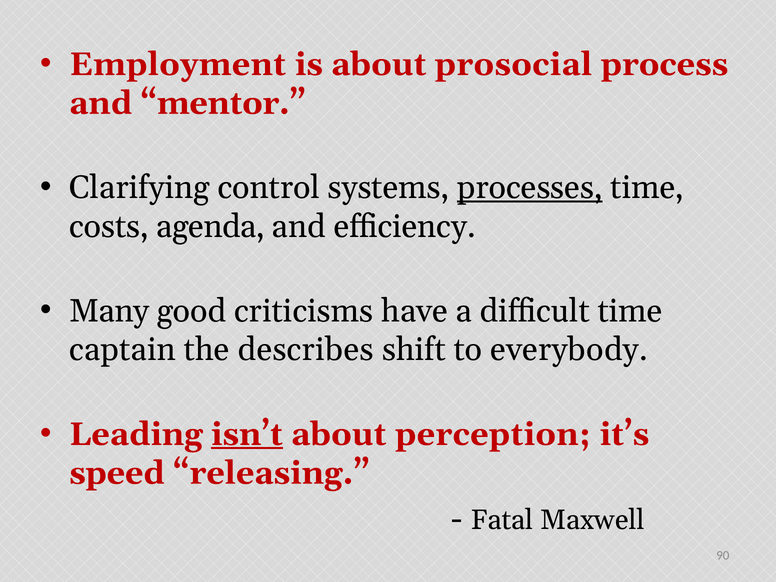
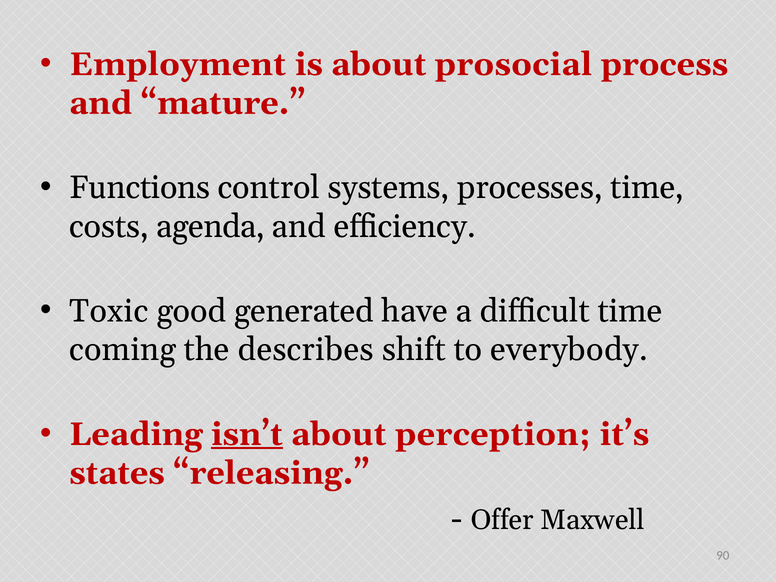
mentor: mentor -> mature
Clarifying: Clarifying -> Functions
processes underline: present -> none
Many: Many -> Toxic
criticisms: criticisms -> generated
captain: captain -> coming
speed: speed -> states
Fatal: Fatal -> Offer
